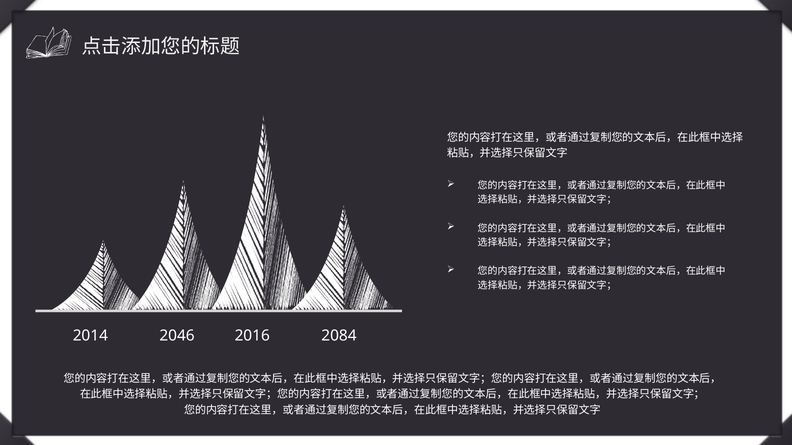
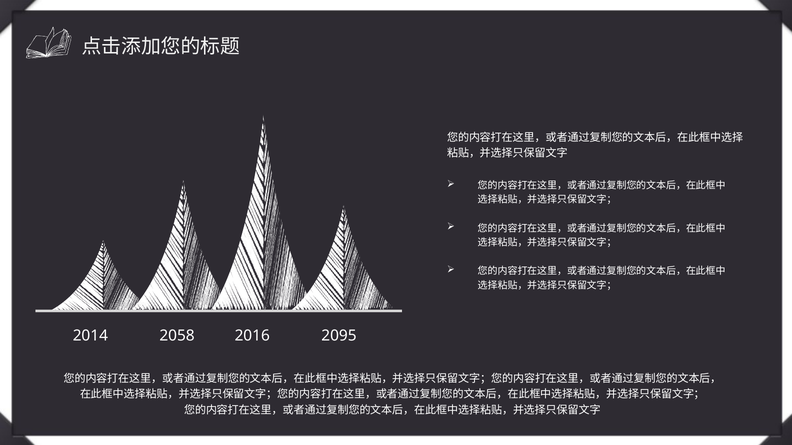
2046: 2046 -> 2058
2084: 2084 -> 2095
